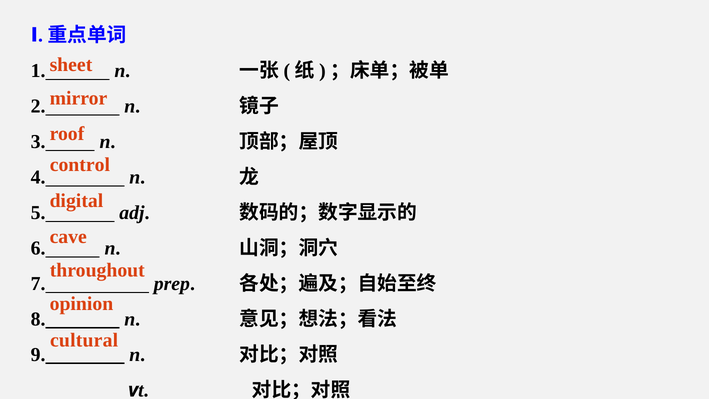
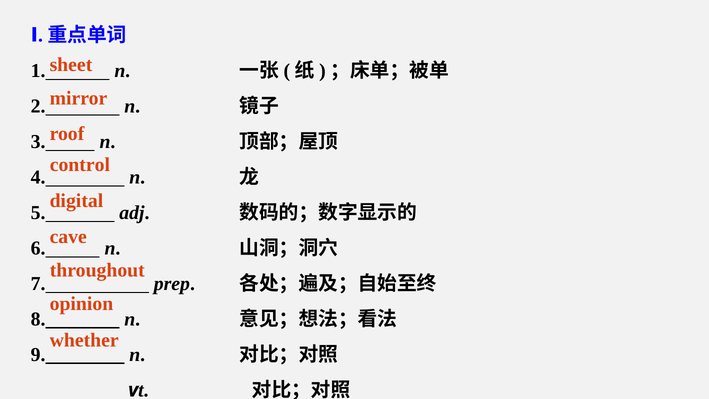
cultural: cultural -> whether
